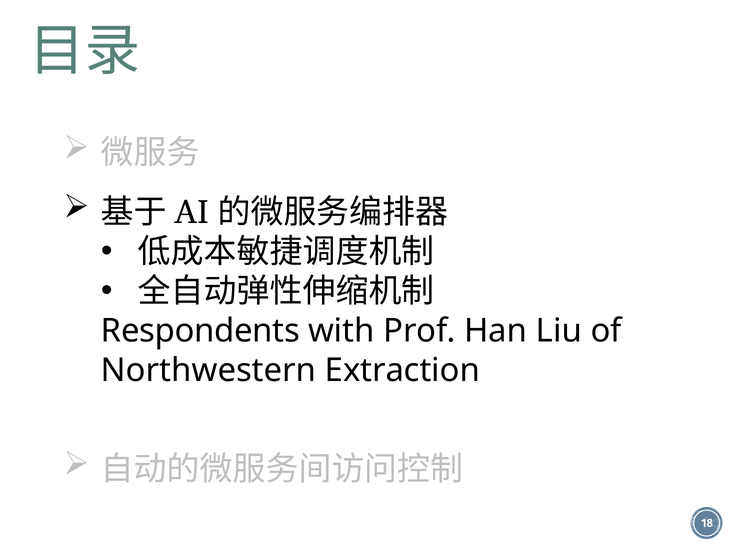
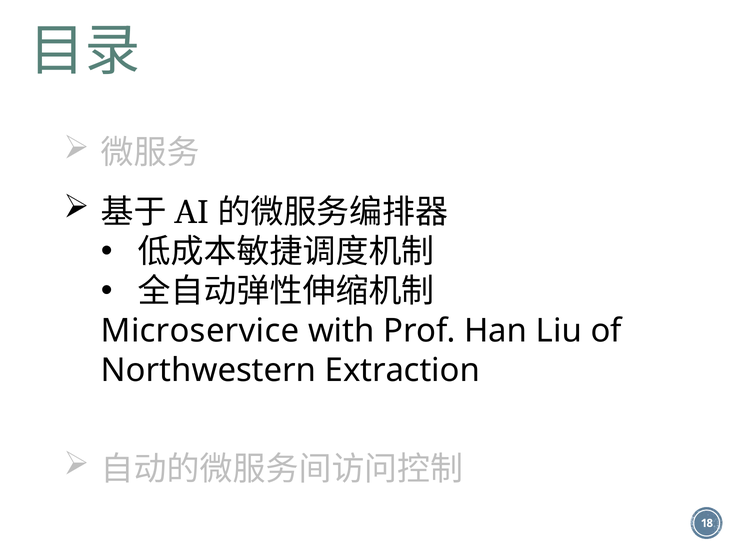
Respondents: Respondents -> Microservice
